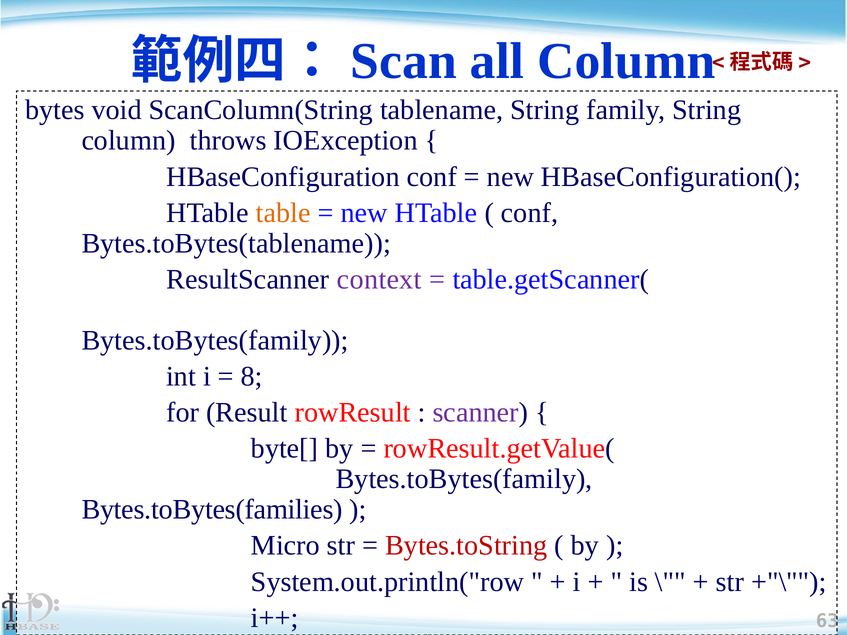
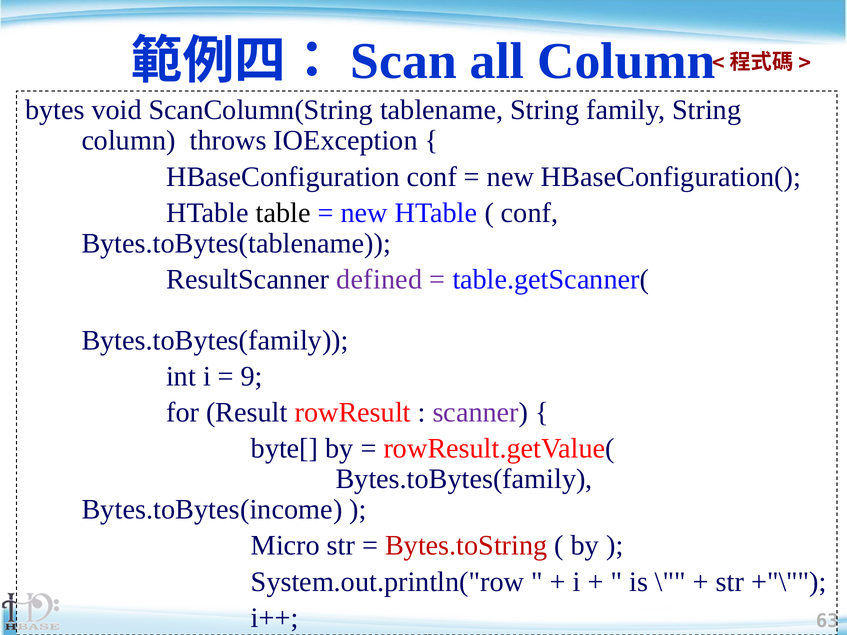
table colour: orange -> black
context: context -> defined
8: 8 -> 9
Bytes.toBytes(families: Bytes.toBytes(families -> Bytes.toBytes(income
